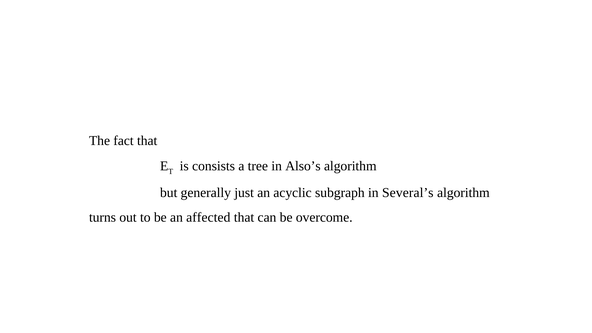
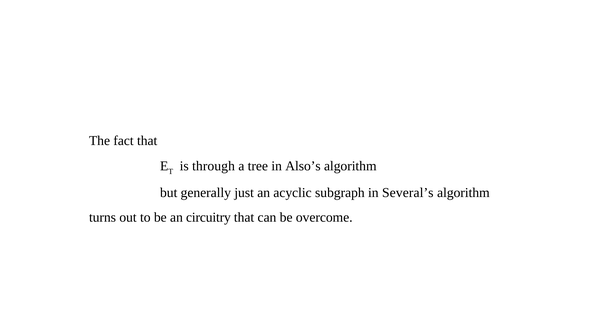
consists: consists -> through
affected: affected -> circuitry
